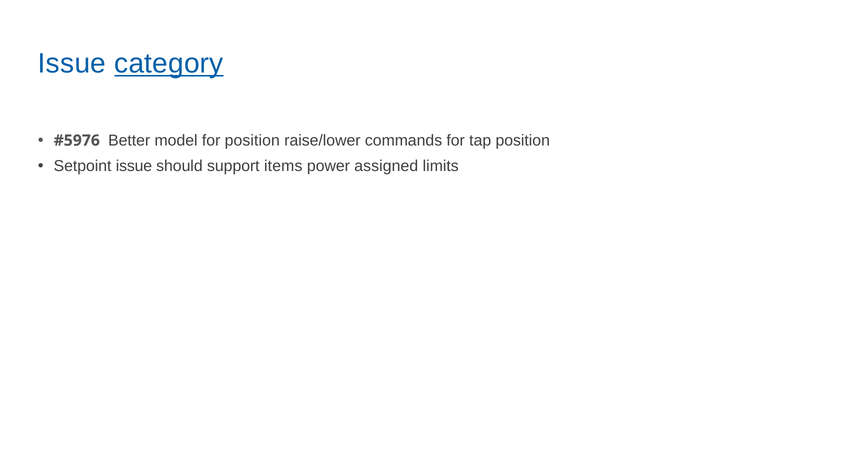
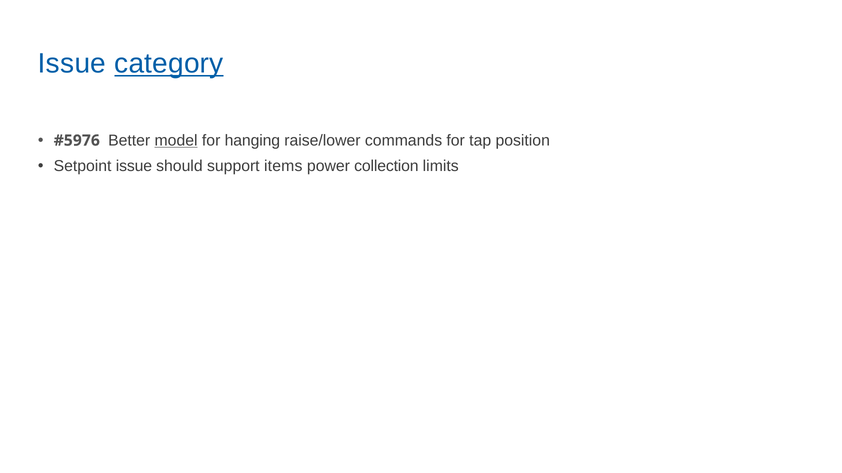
model underline: none -> present
for position: position -> hanging
assigned: assigned -> collection
